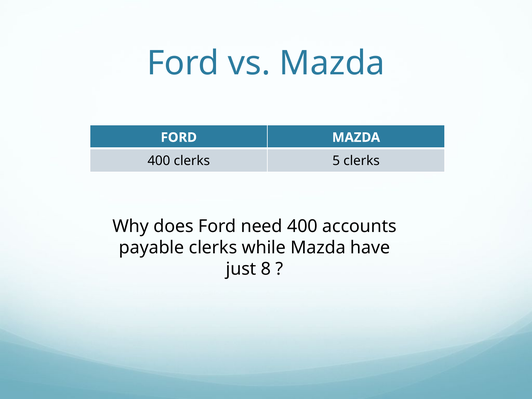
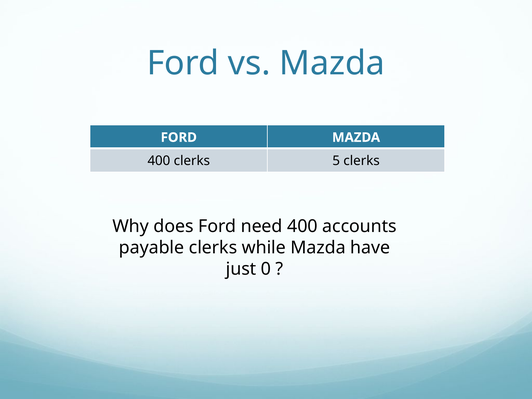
8: 8 -> 0
